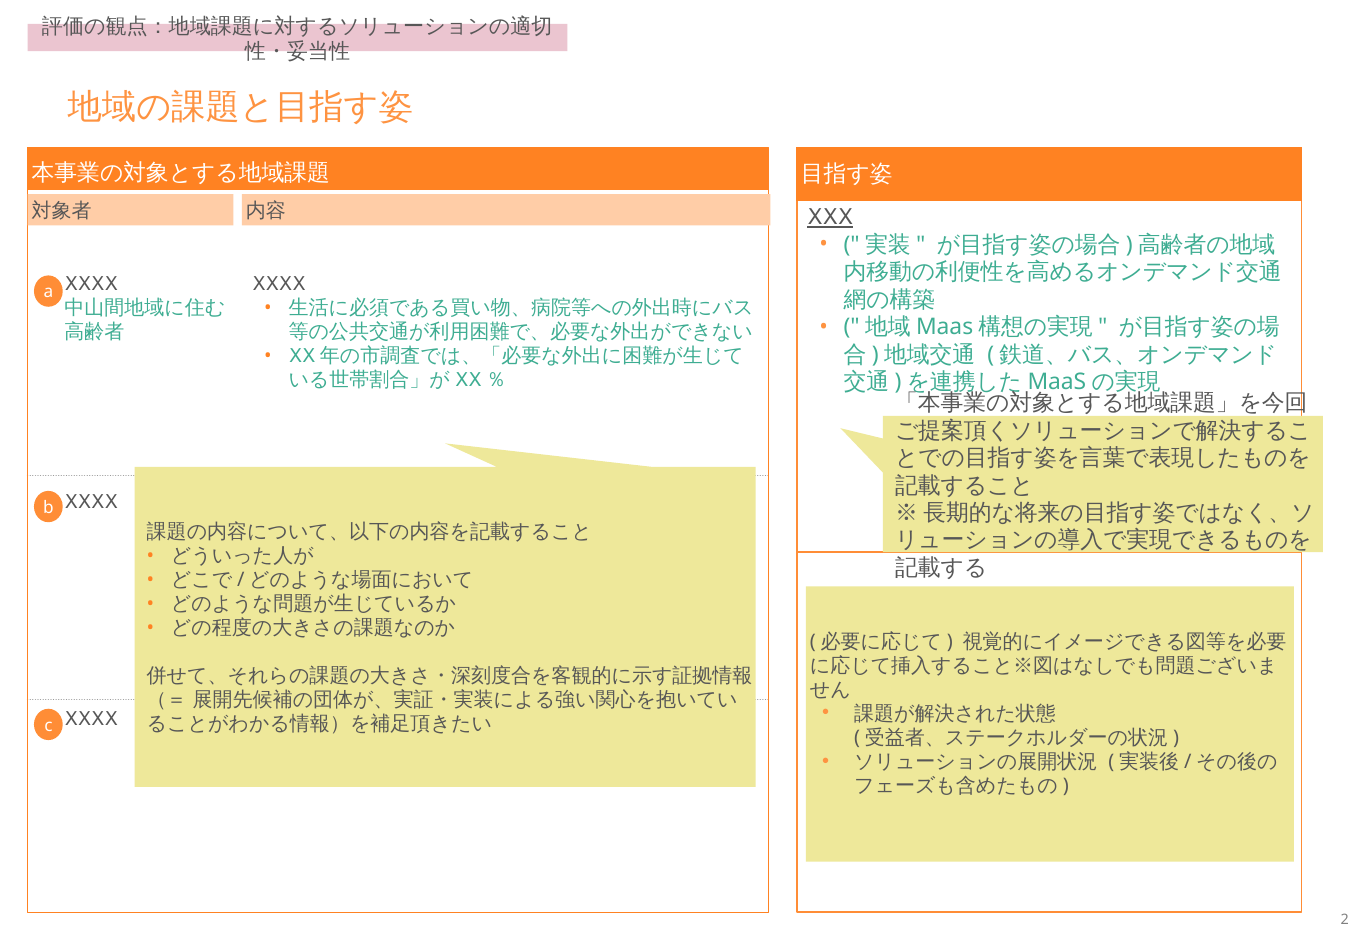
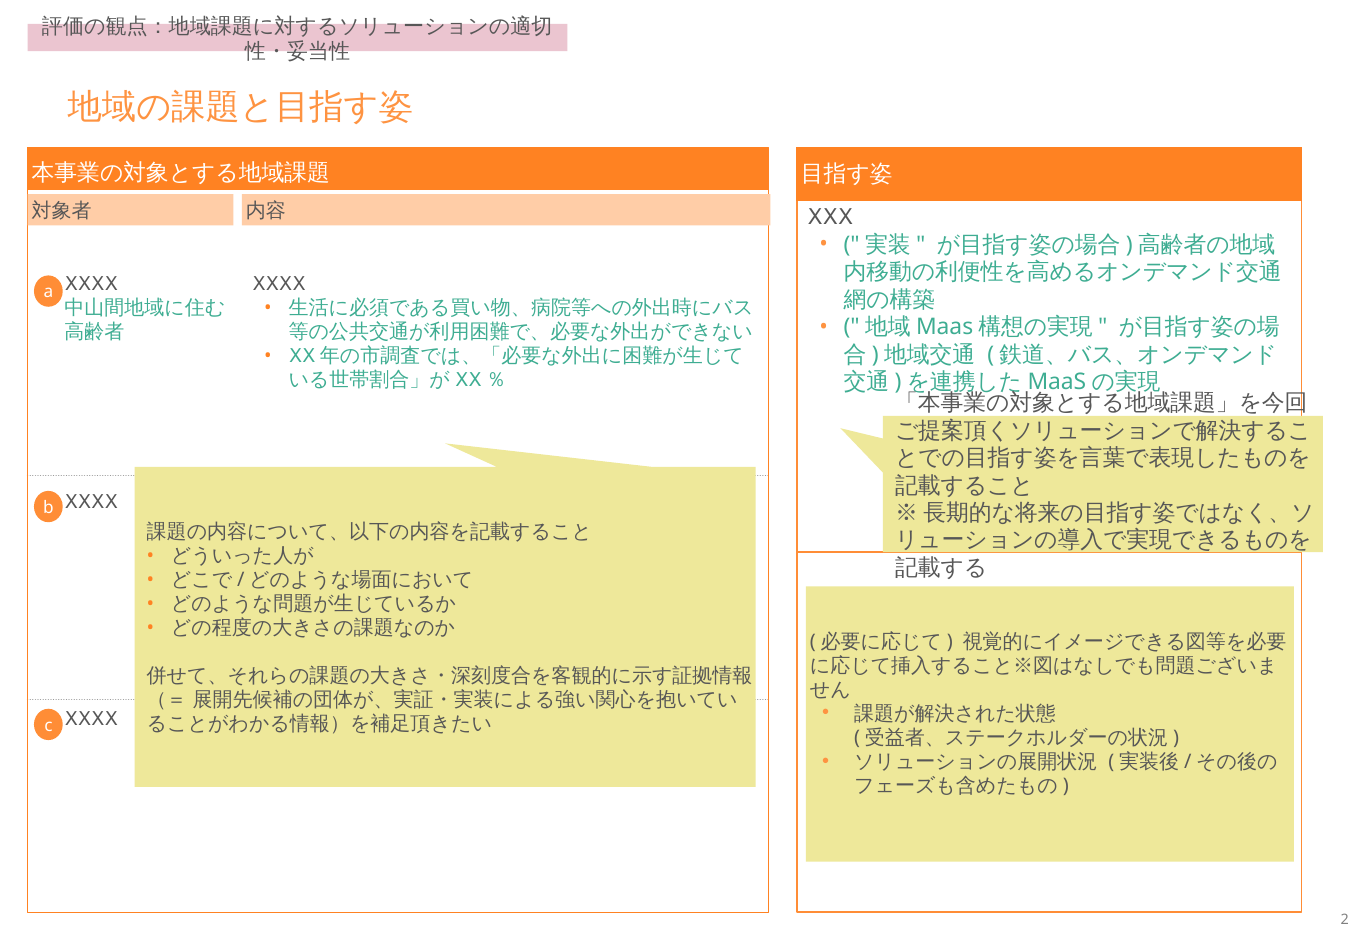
XXX underline: present -> none
